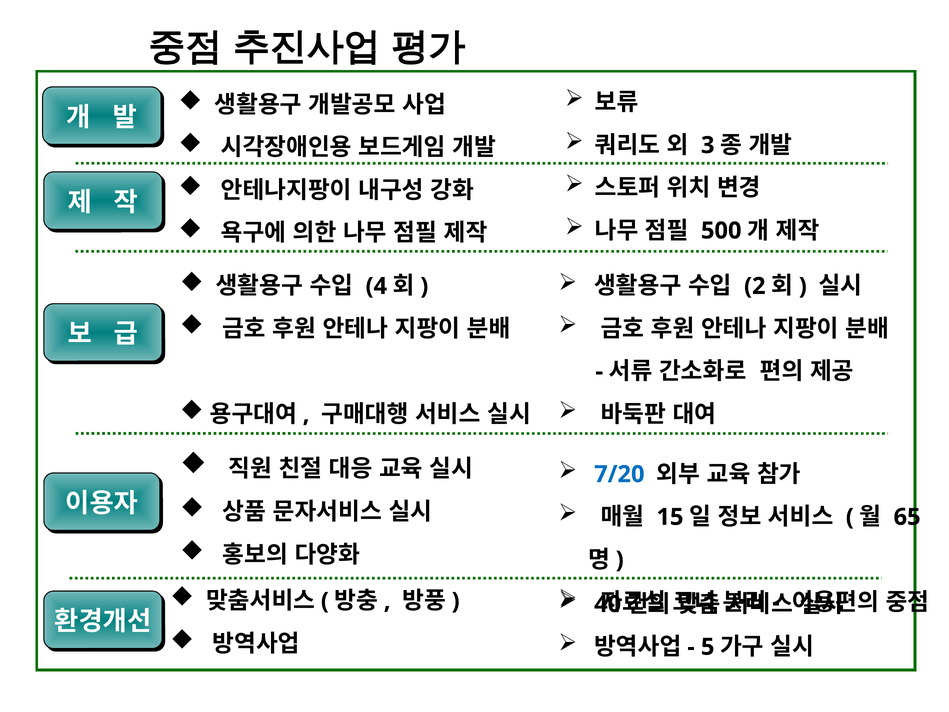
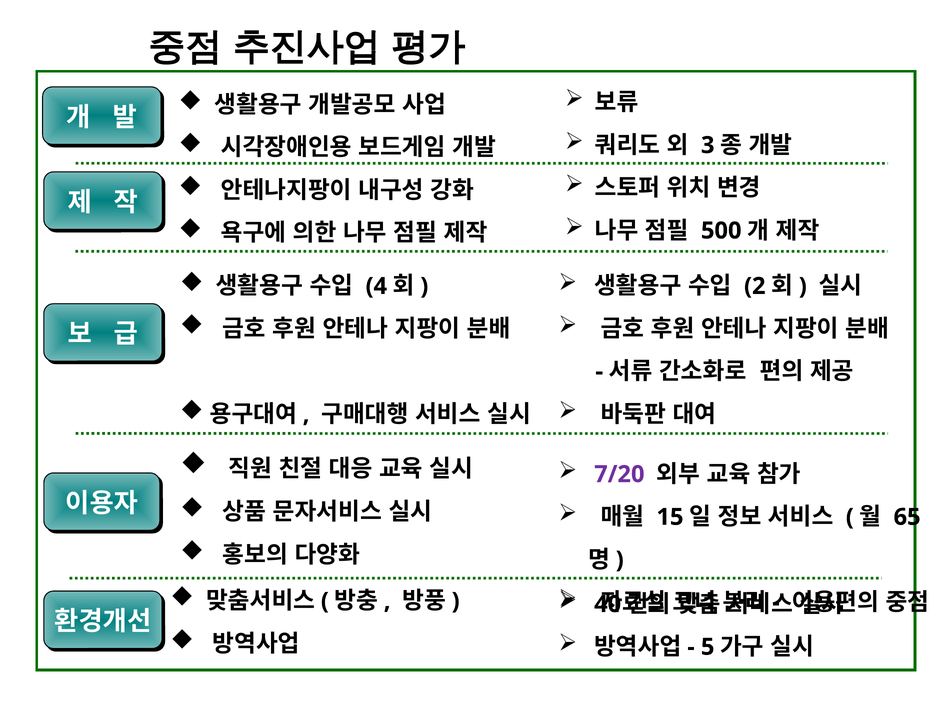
7/20 colour: blue -> purple
